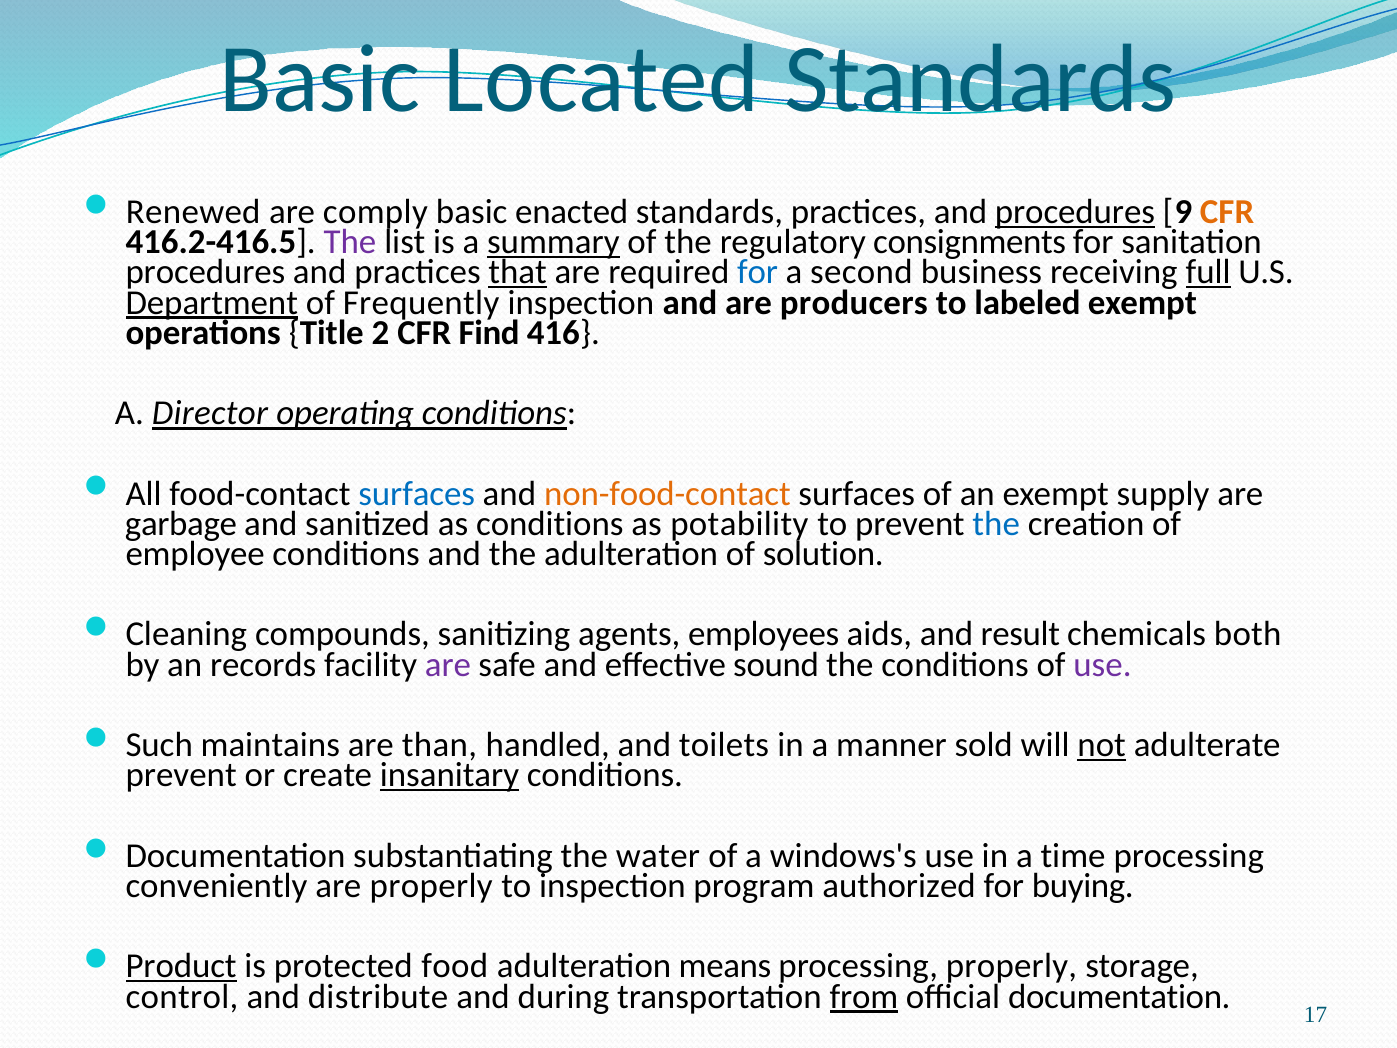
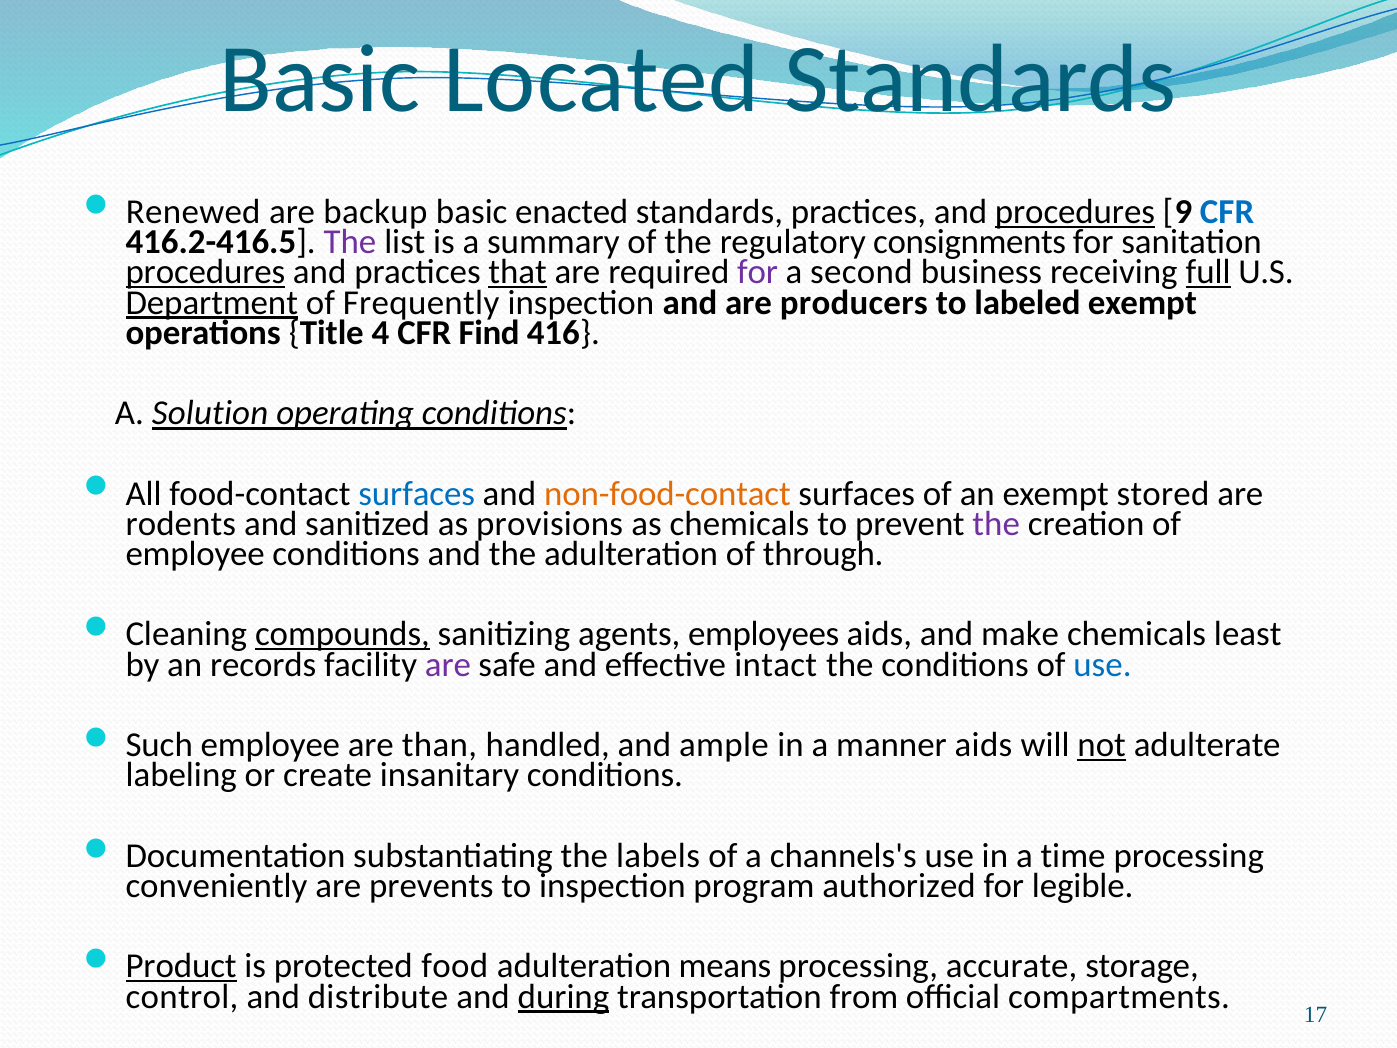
comply: comply -> backup
CFR at (1227, 212) colour: orange -> blue
summary underline: present -> none
procedures at (205, 272) underline: none -> present
for at (758, 272) colour: blue -> purple
2: 2 -> 4
Director: Director -> Solution
supply: supply -> stored
garbage: garbage -> rodents
as conditions: conditions -> provisions
as potability: potability -> chemicals
the at (996, 524) colour: blue -> purple
solution: solution -> through
compounds underline: none -> present
result: result -> make
both: both -> least
sound: sound -> intact
use at (1102, 664) colour: purple -> blue
Such maintains: maintains -> employee
toilets: toilets -> ample
manner sold: sold -> aids
prevent at (181, 775): prevent -> labeling
insanitary underline: present -> none
water: water -> labels
windows's: windows's -> channels's
are properly: properly -> prevents
buying: buying -> legible
processing properly: properly -> accurate
during underline: none -> present
from underline: present -> none
official documentation: documentation -> compartments
